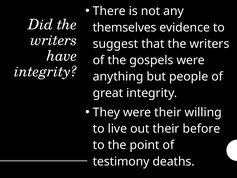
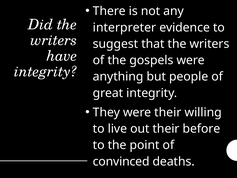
themselves: themselves -> interpreter
testimony: testimony -> convinced
